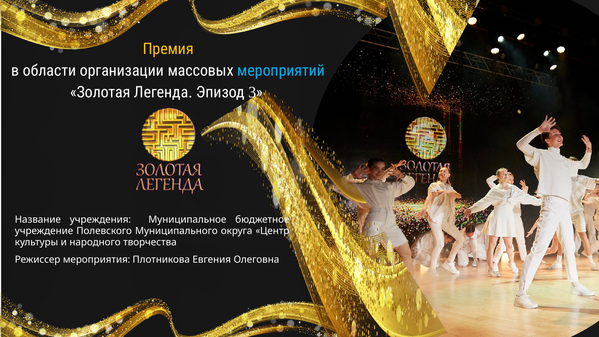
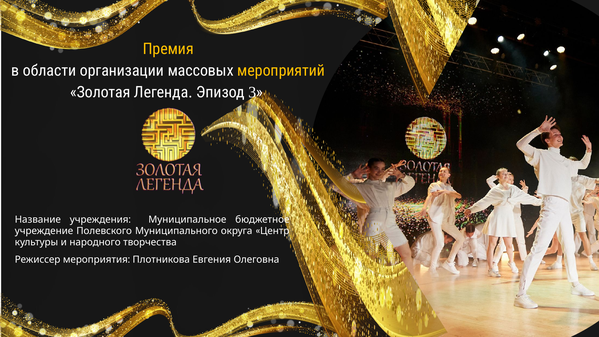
мероприятий colour: light blue -> yellow
